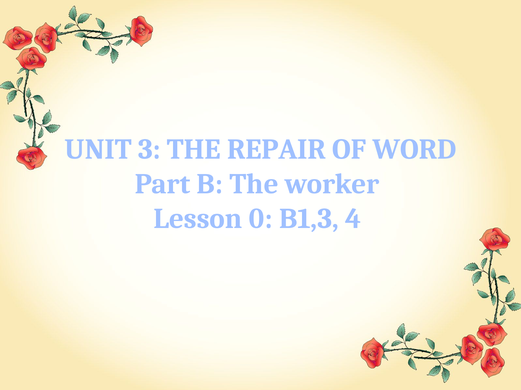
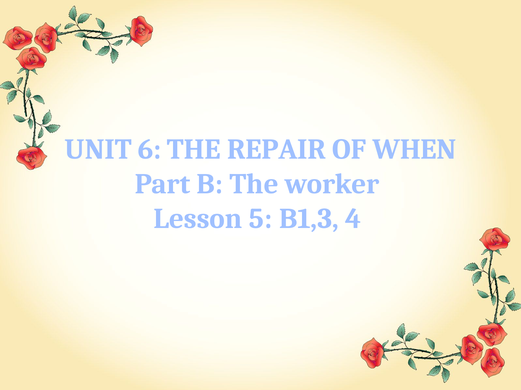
3: 3 -> 6
WORD: WORD -> WHEN
0: 0 -> 5
